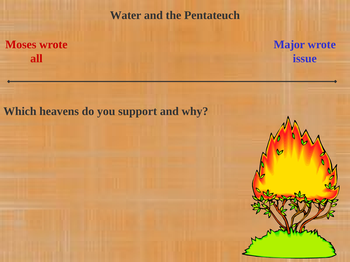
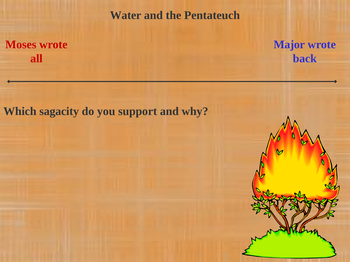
issue: issue -> back
heavens: heavens -> sagacity
